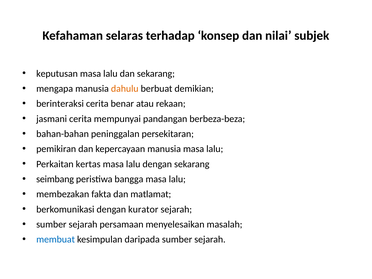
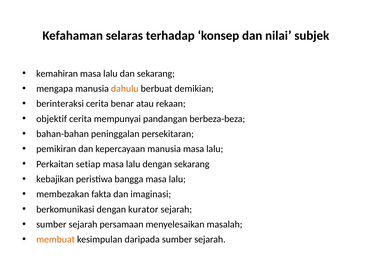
keputusan: keputusan -> kemahiran
jasmani: jasmani -> objektif
kertas: kertas -> setiap
seimbang: seimbang -> kebajikan
matlamat: matlamat -> imaginasi
membuat colour: blue -> orange
